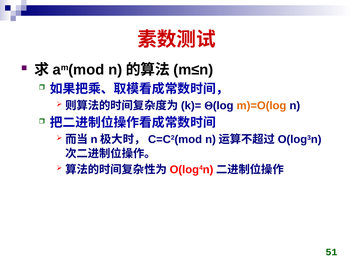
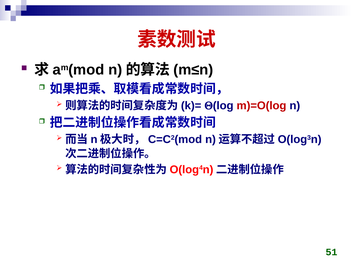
m)=O(log colour: orange -> red
